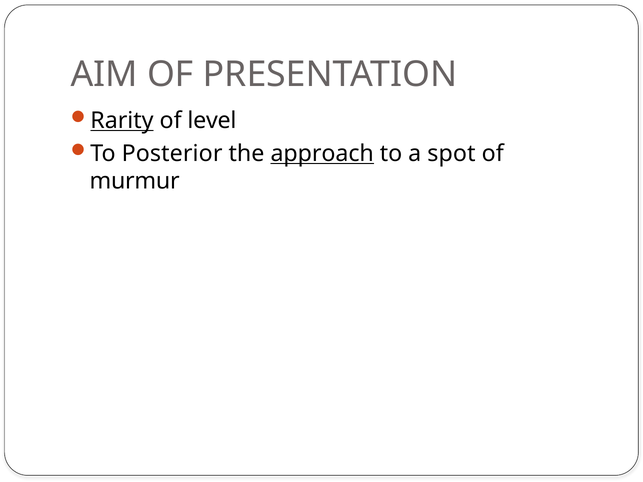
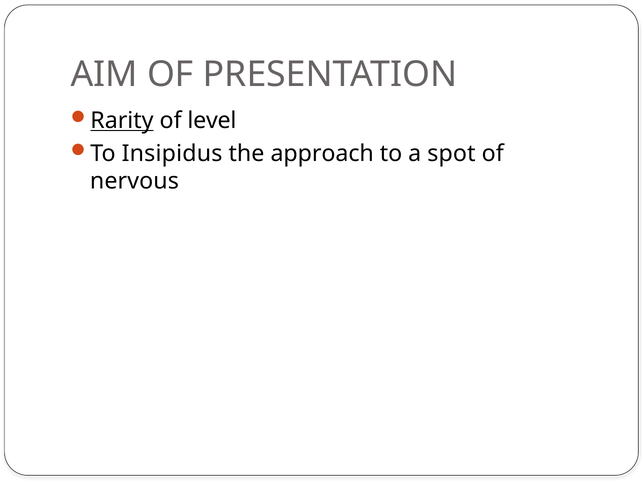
Posterior: Posterior -> Insipidus
approach underline: present -> none
murmur: murmur -> nervous
